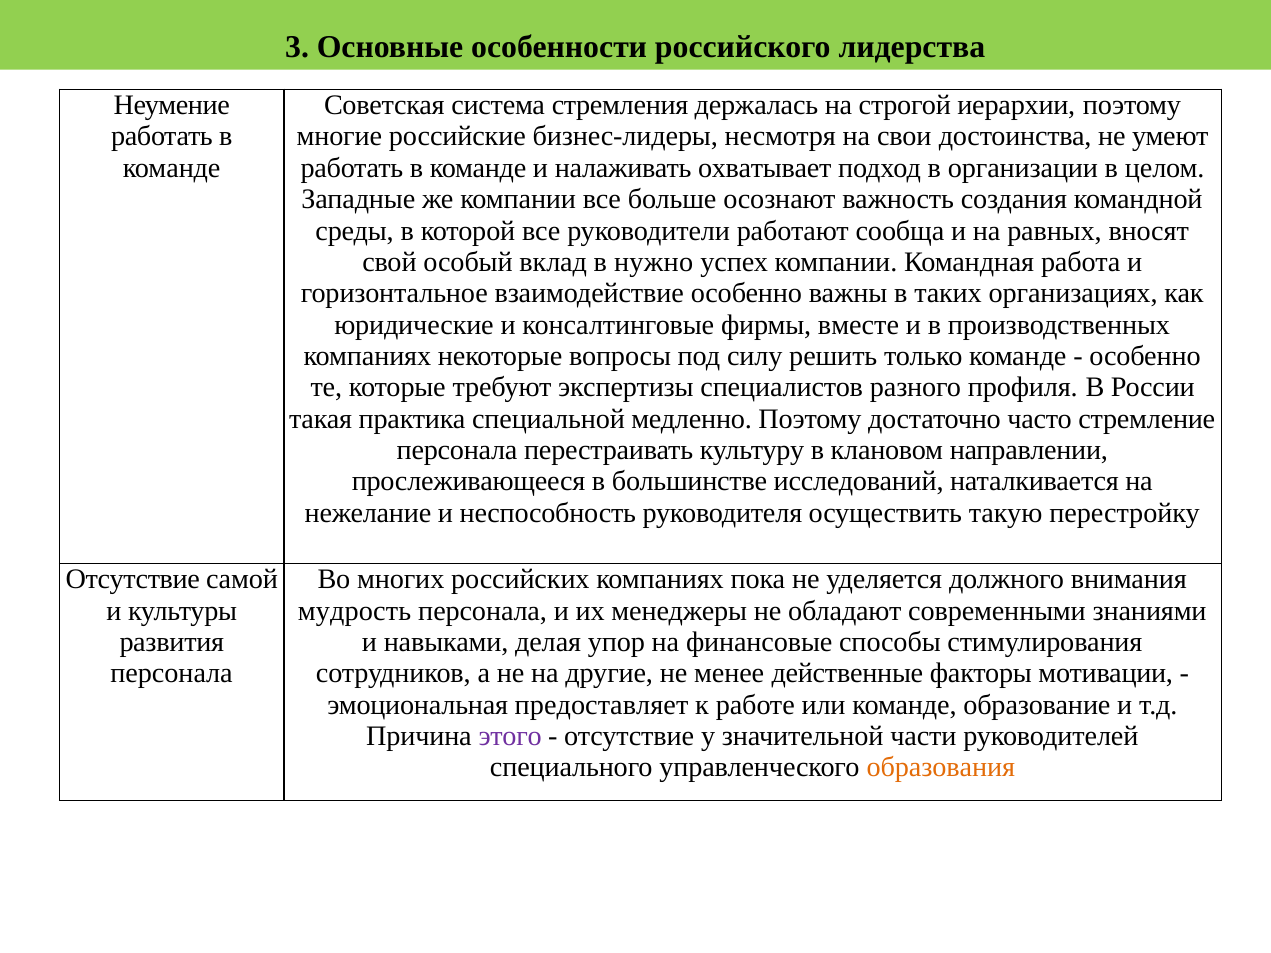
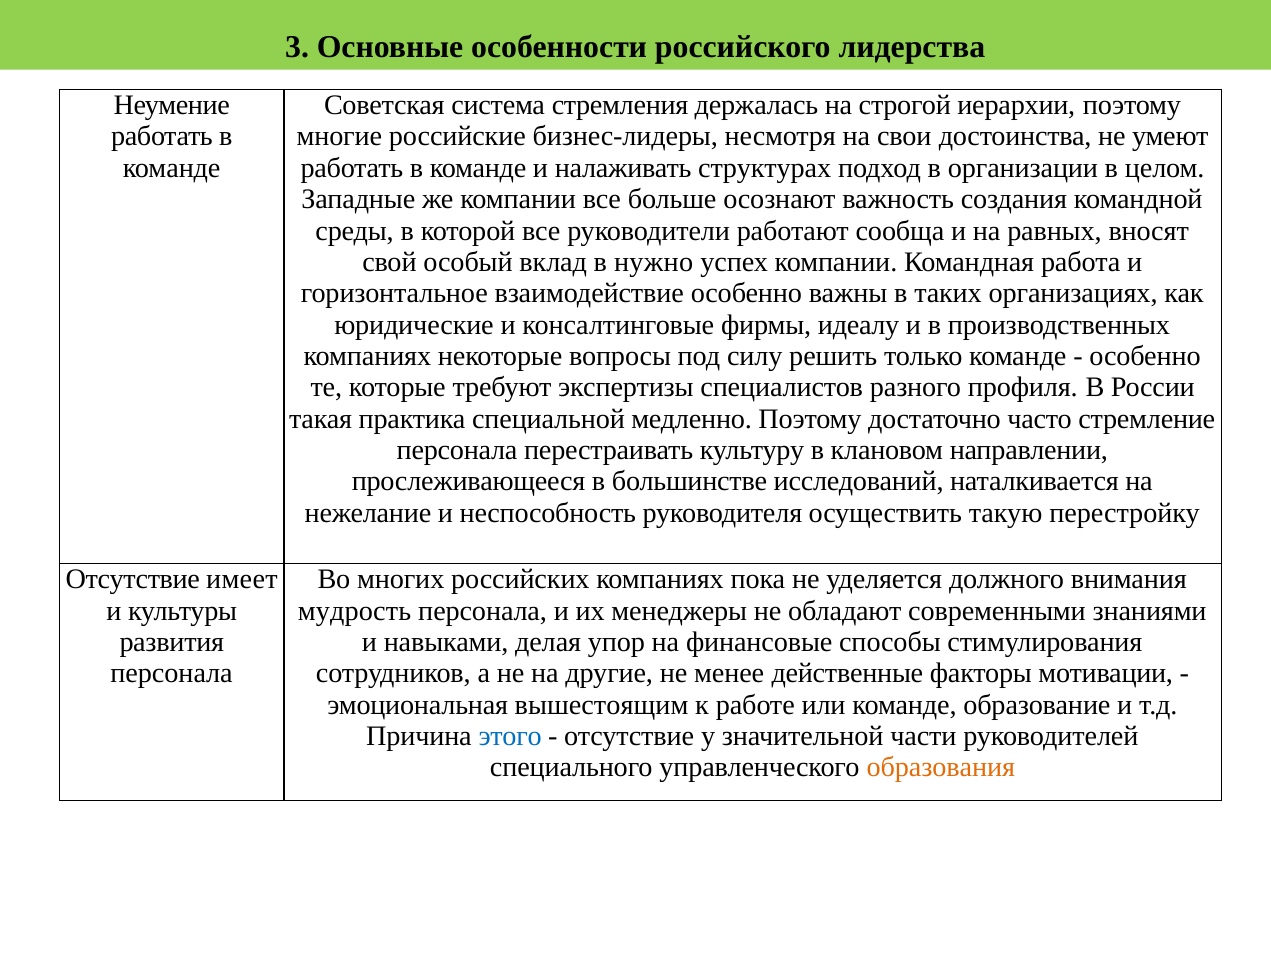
охватывает: охватывает -> структурах
вместе: вместе -> идеалу
самой: самой -> имеет
предоставляет: предоставляет -> вышестоящим
этого colour: purple -> blue
